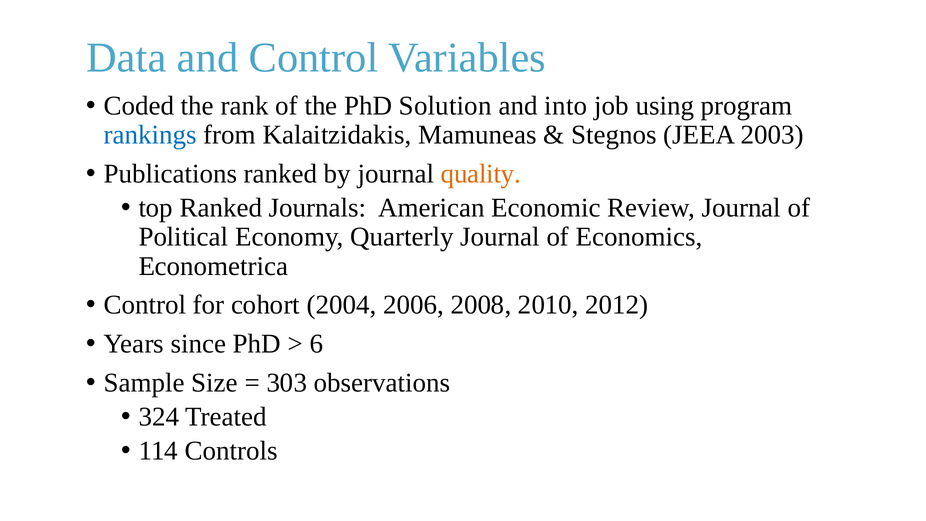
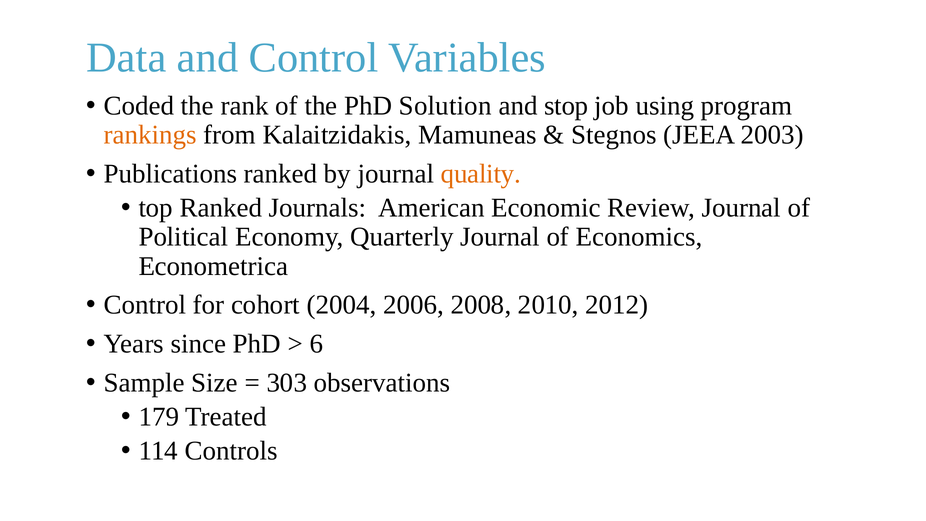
into: into -> stop
rankings colour: blue -> orange
324: 324 -> 179
